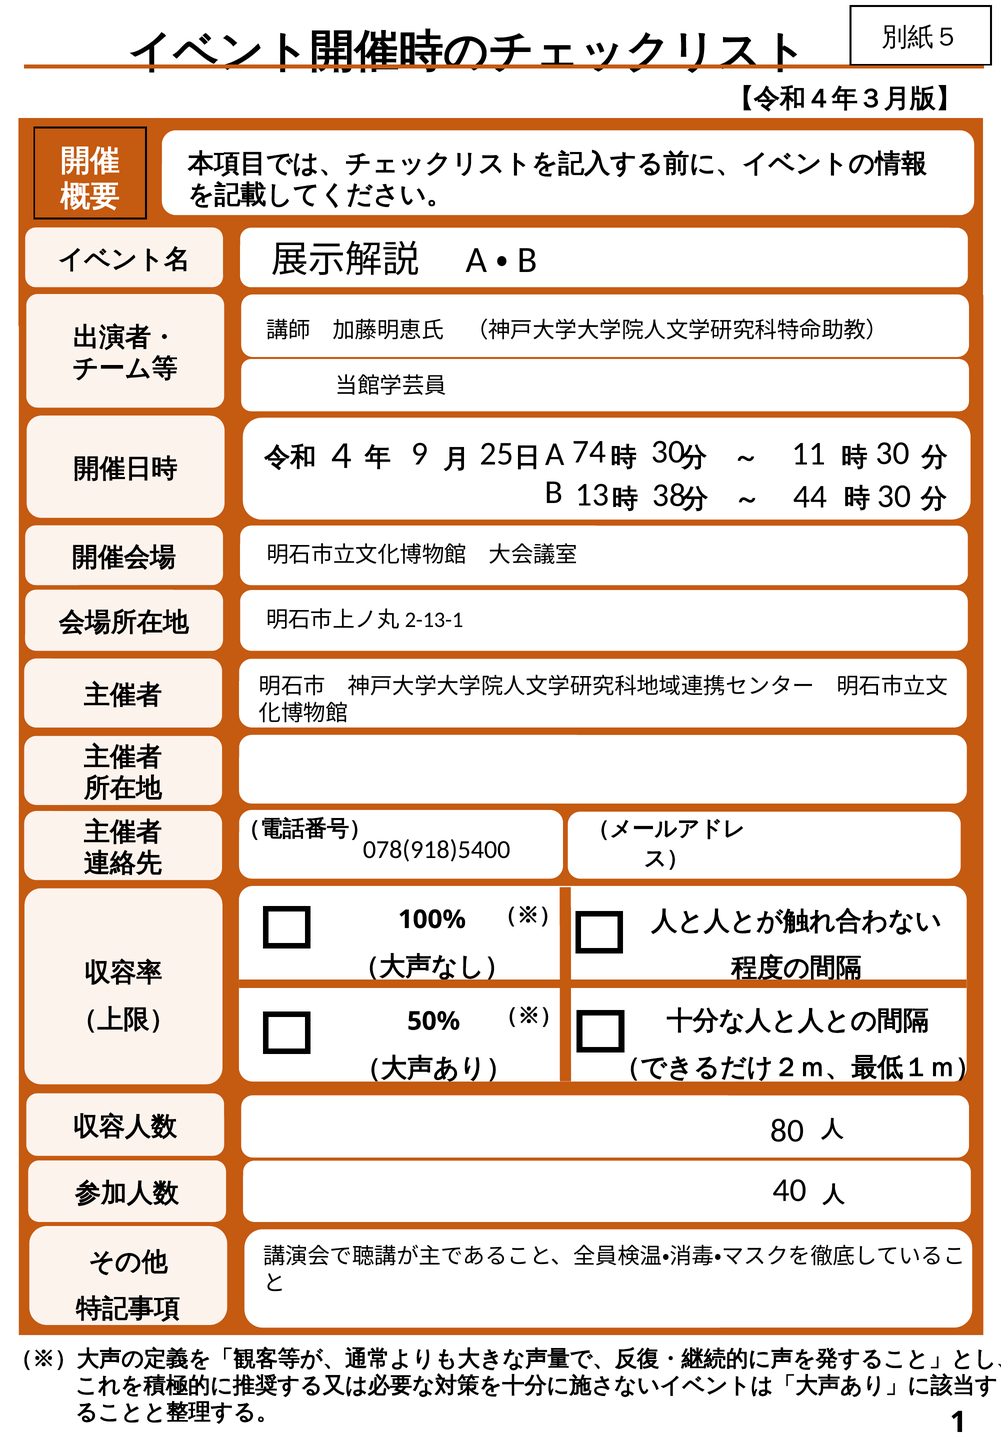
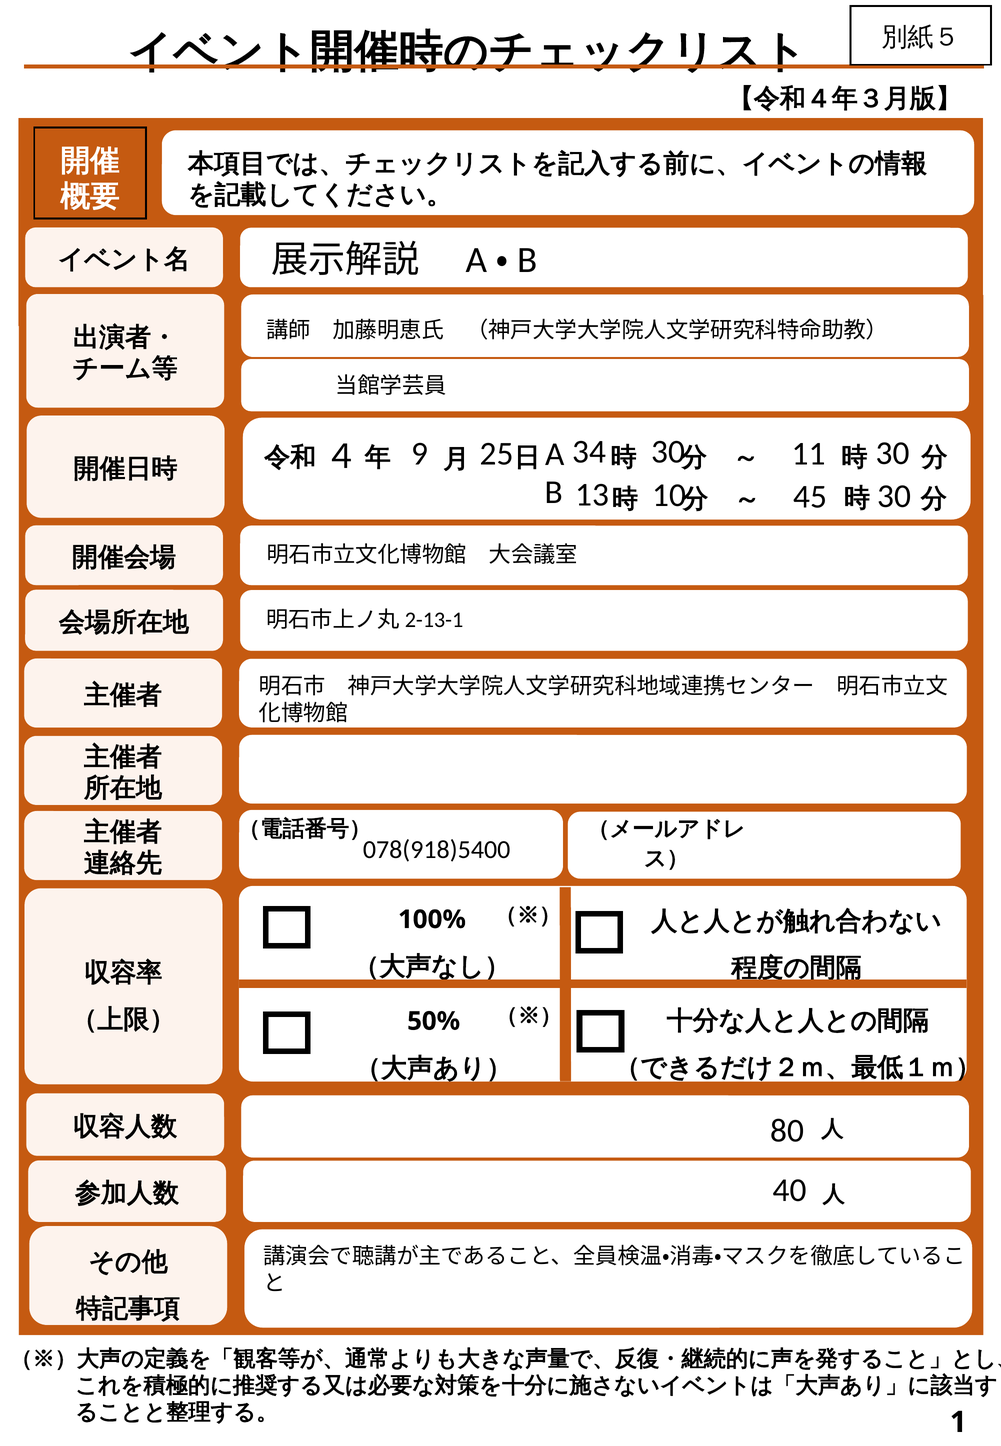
74: 74 -> 34
38: 38 -> 10
44: 44 -> 45
